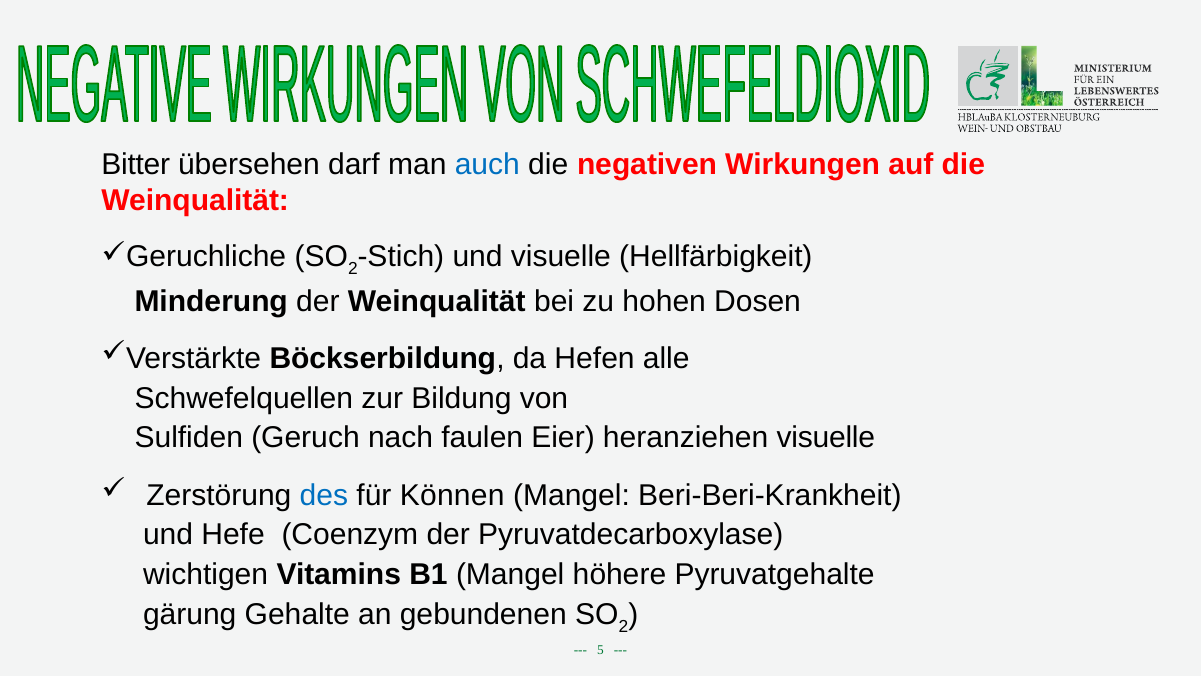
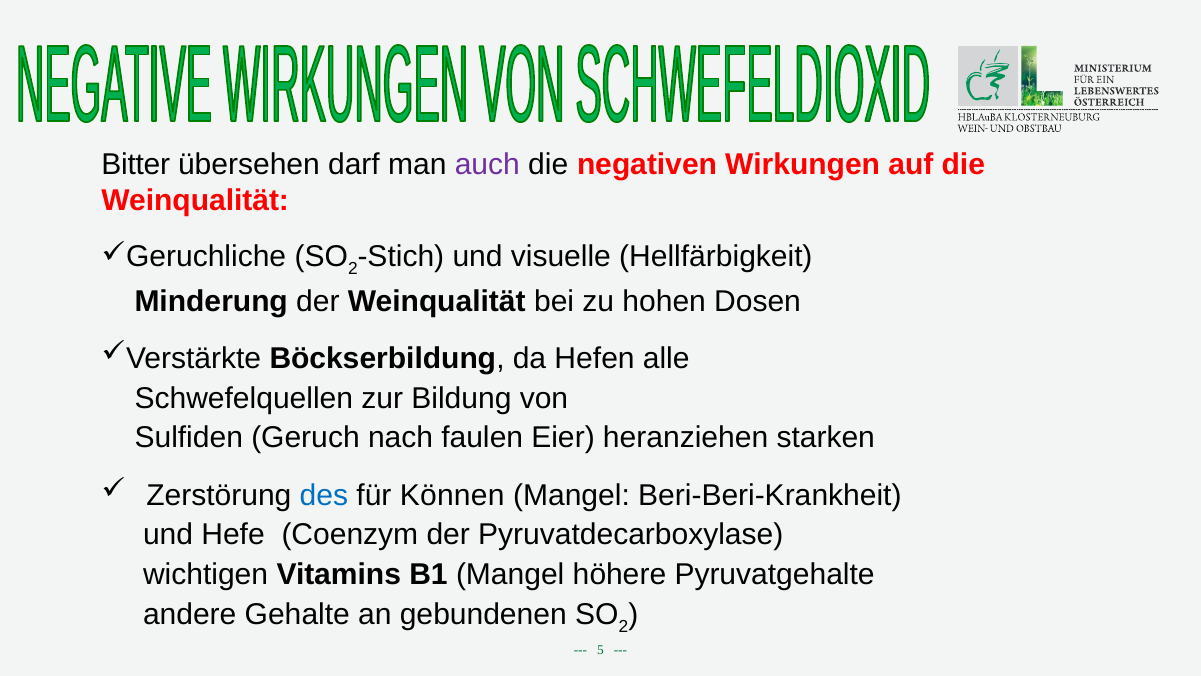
auch colour: blue -> purple
heranziehen visuelle: visuelle -> starken
gärung: gärung -> andere
